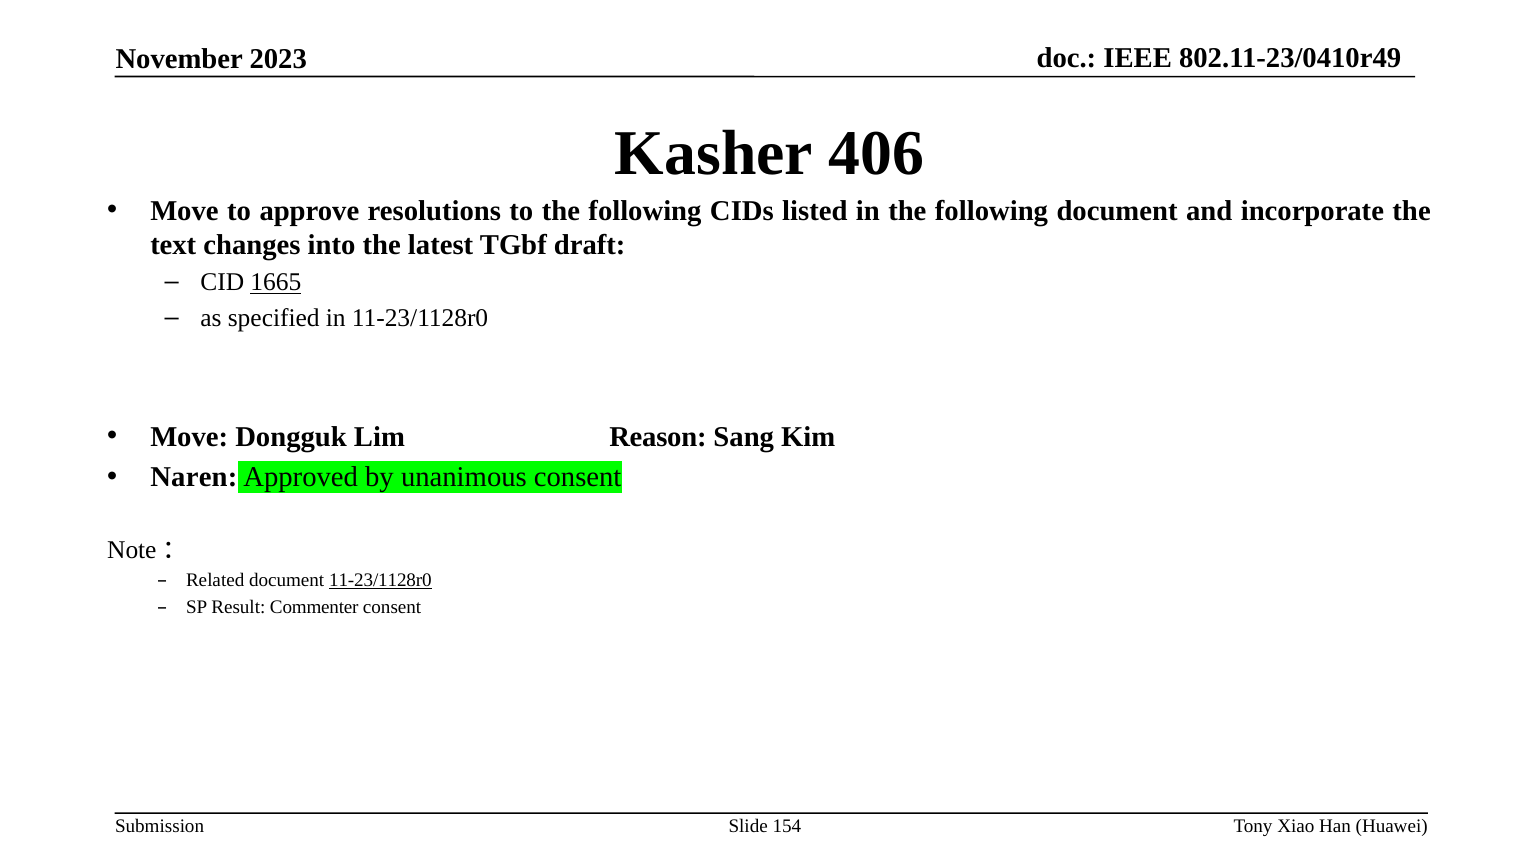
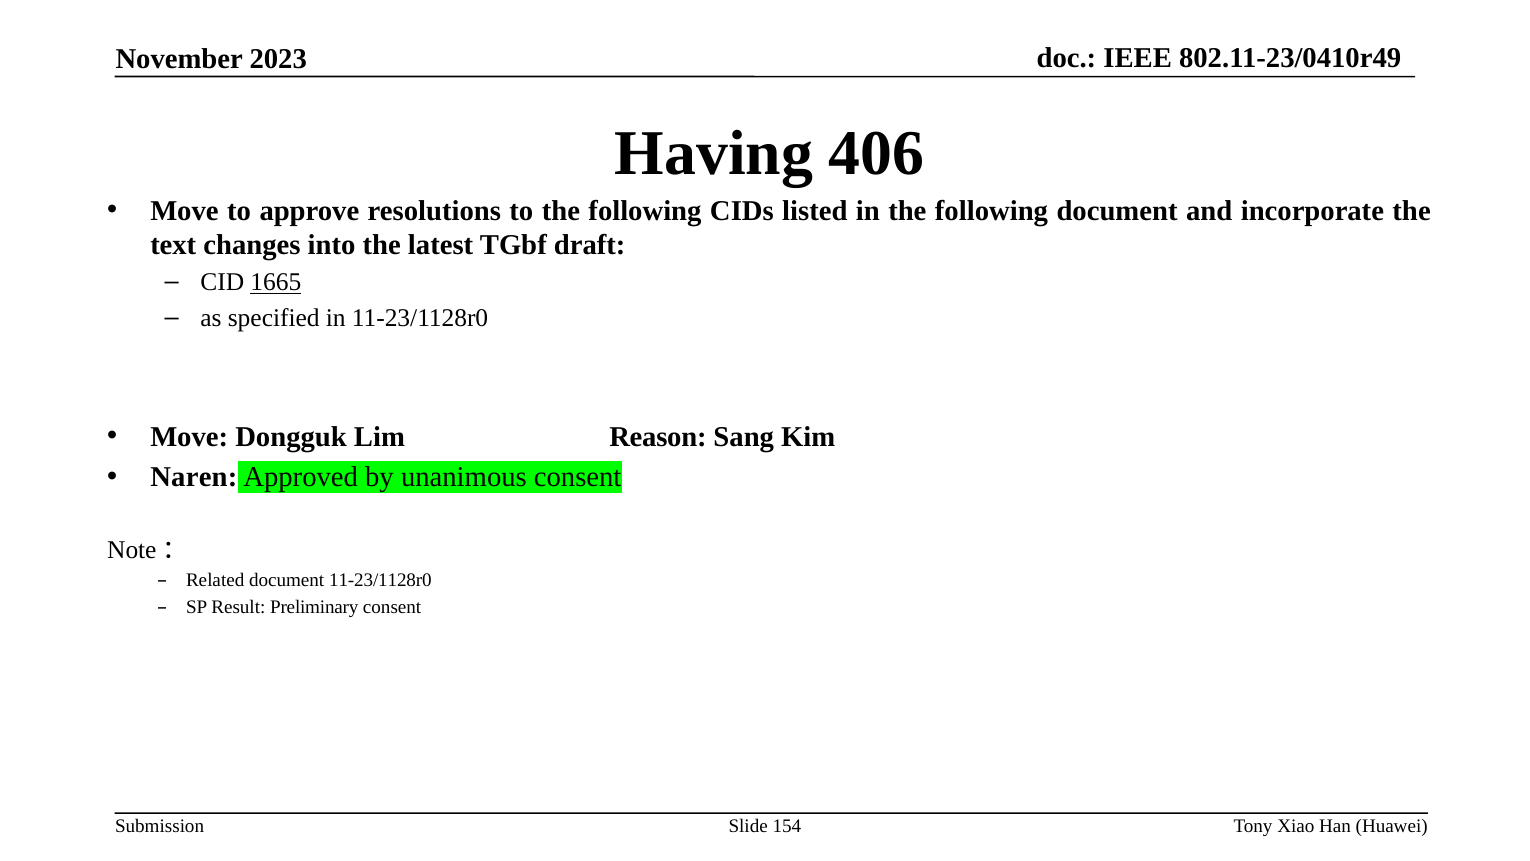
Kasher: Kasher -> Having
11-23/1128r0 at (380, 580) underline: present -> none
Commenter: Commenter -> Preliminary
